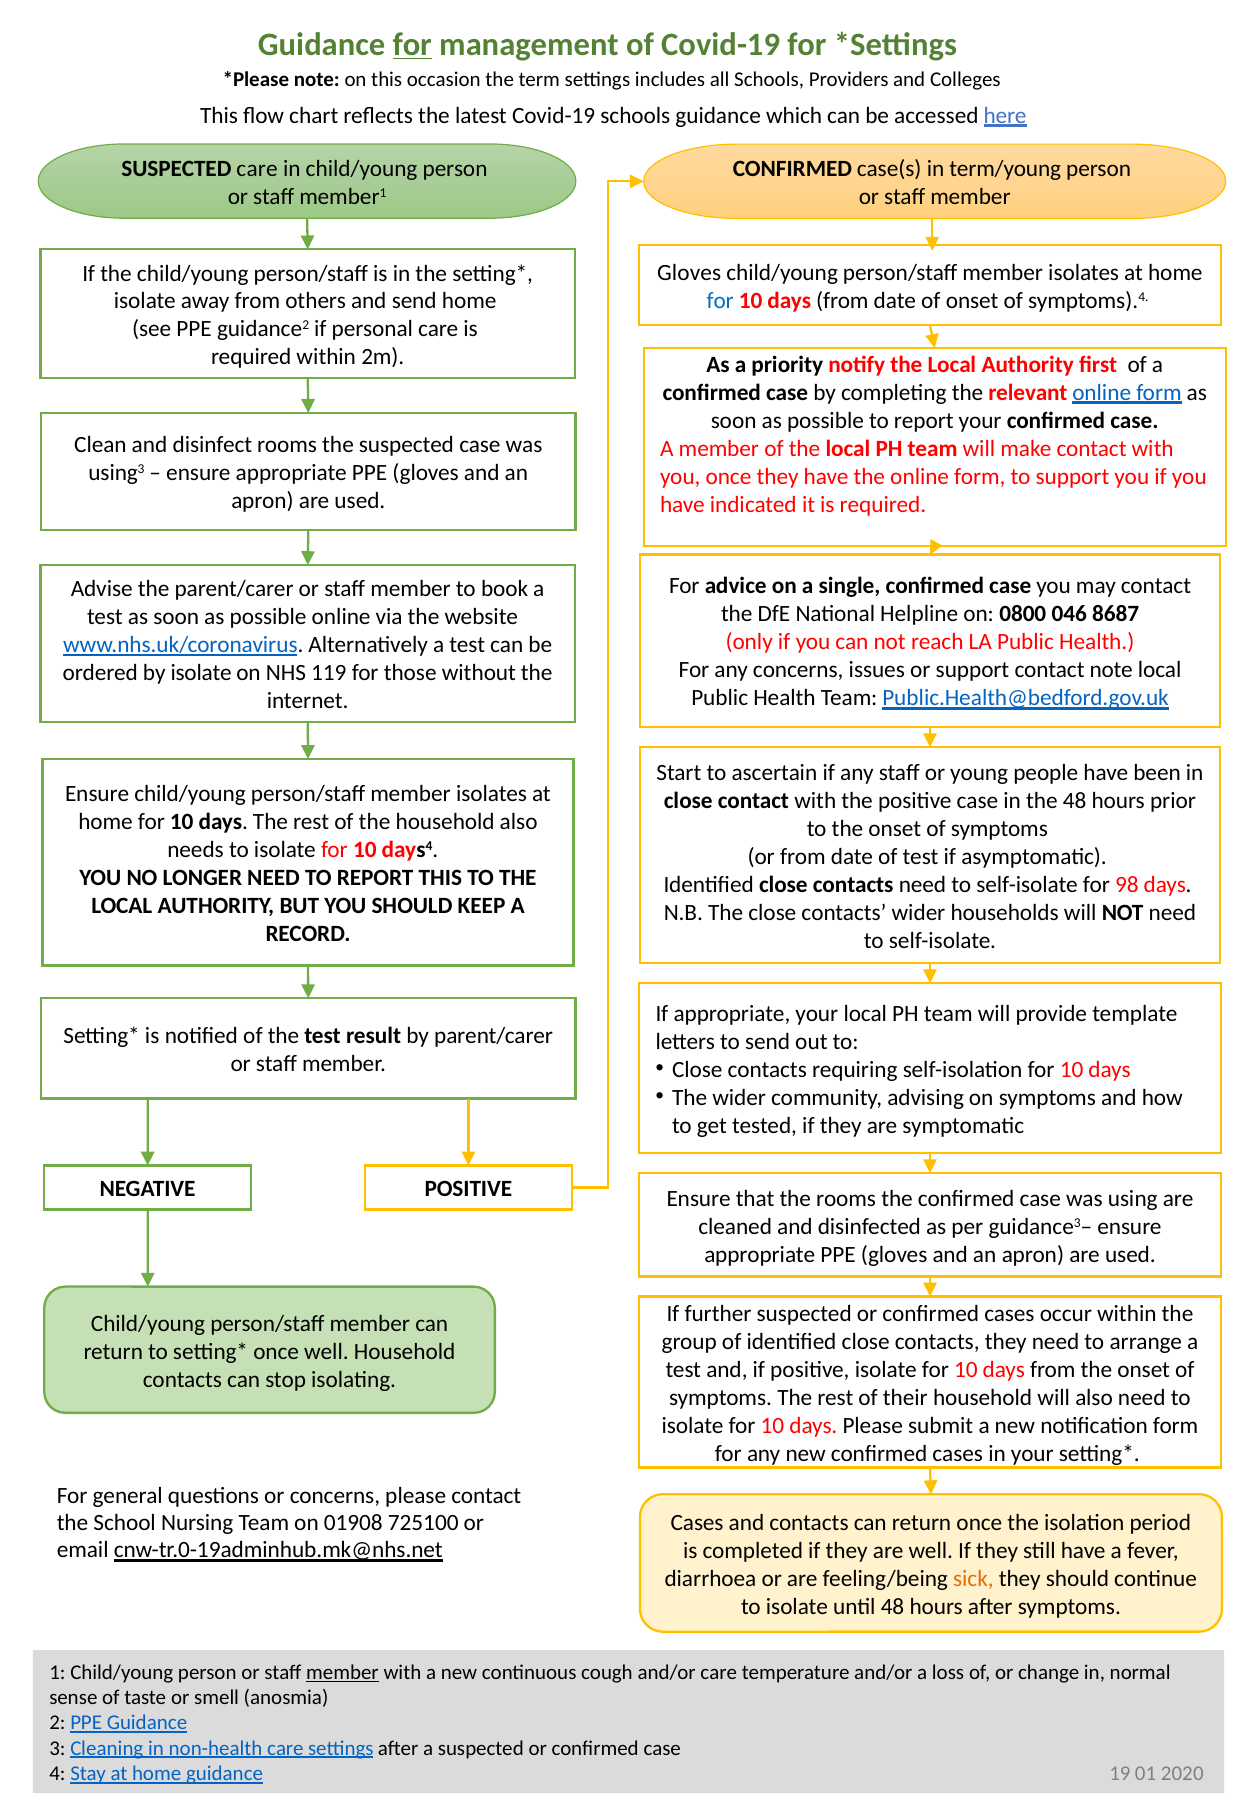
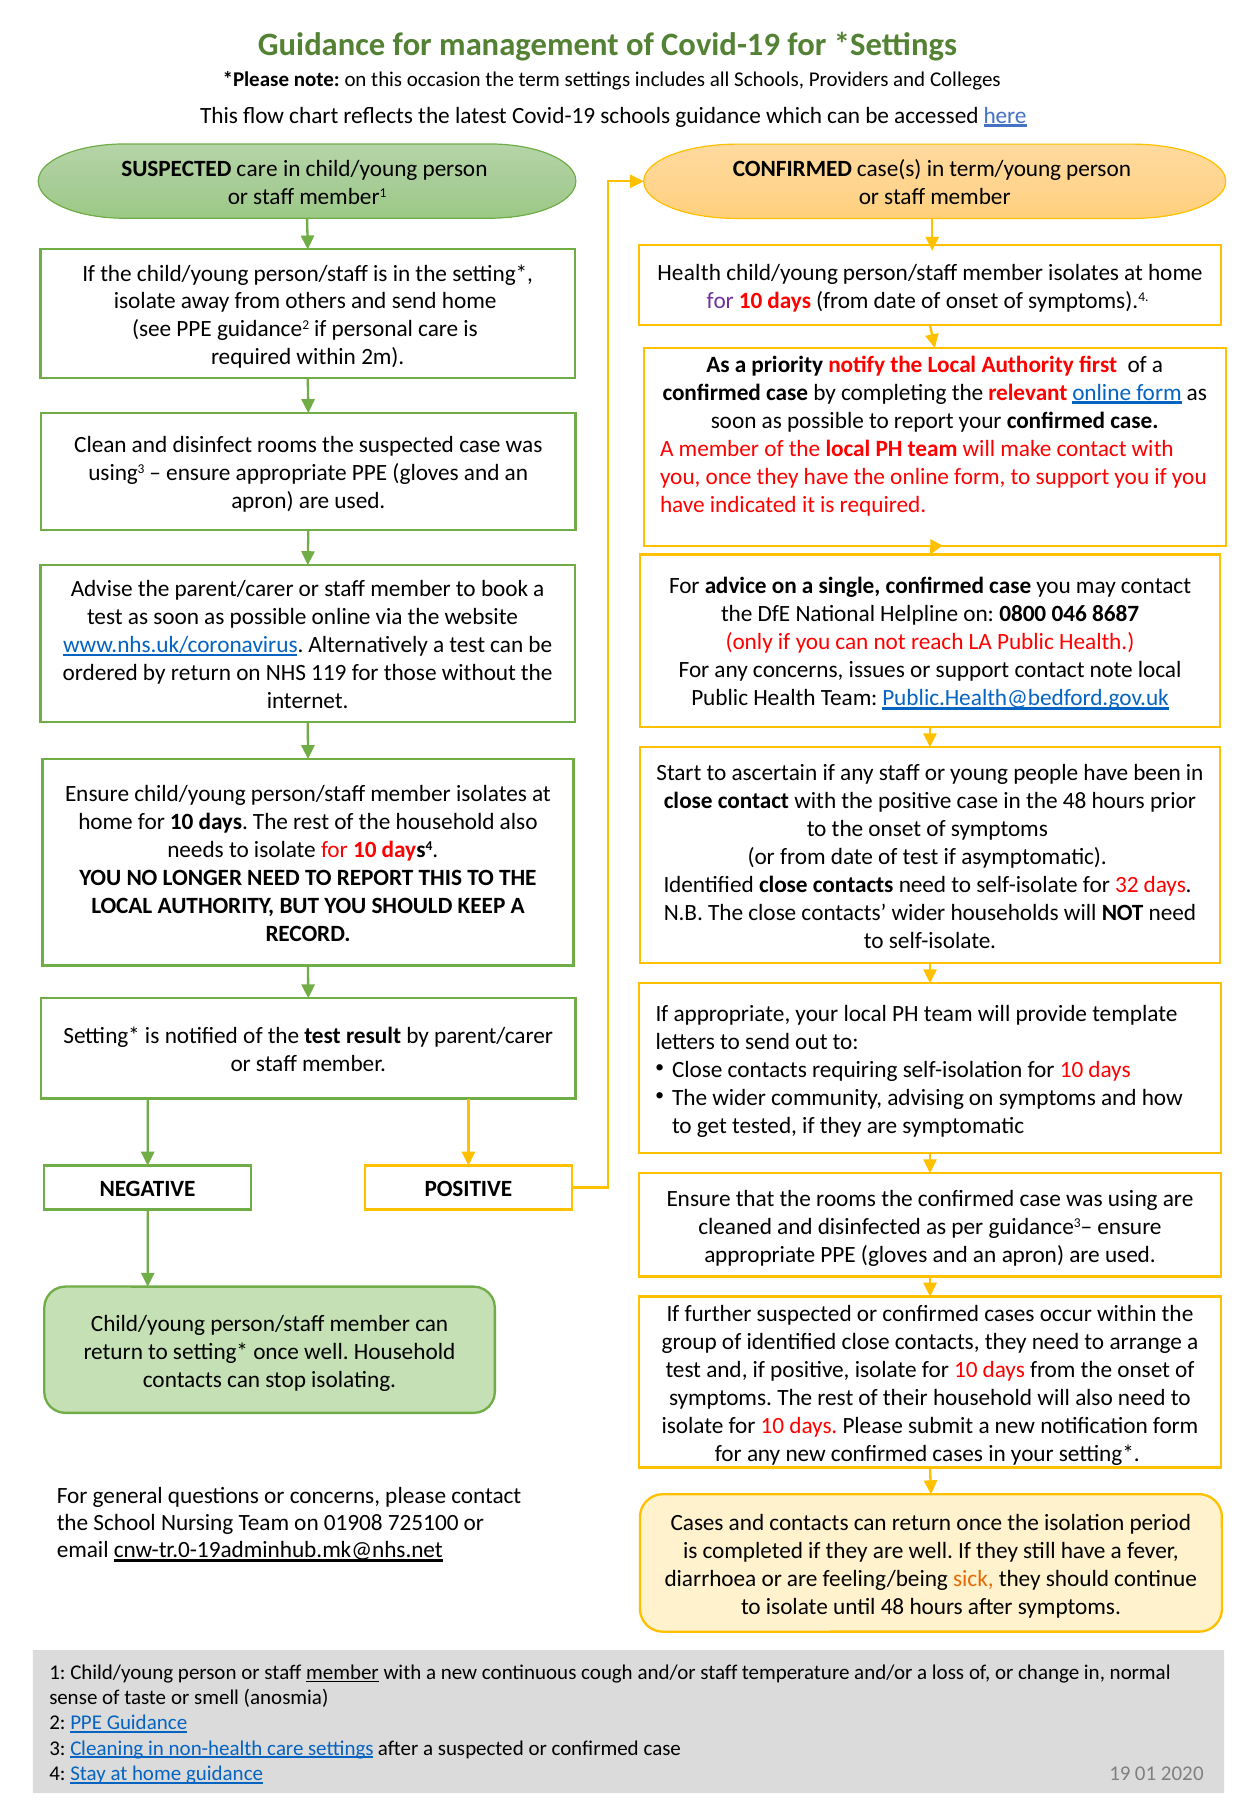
for at (412, 44) underline: present -> none
Gloves at (689, 273): Gloves -> Health
for at (720, 301) colour: blue -> purple
by isolate: isolate -> return
98: 98 -> 32
and/or care: care -> staff
